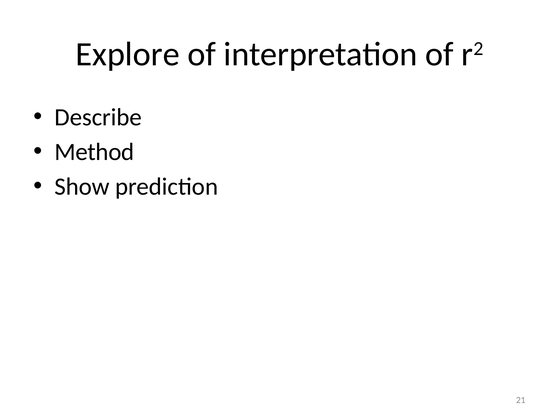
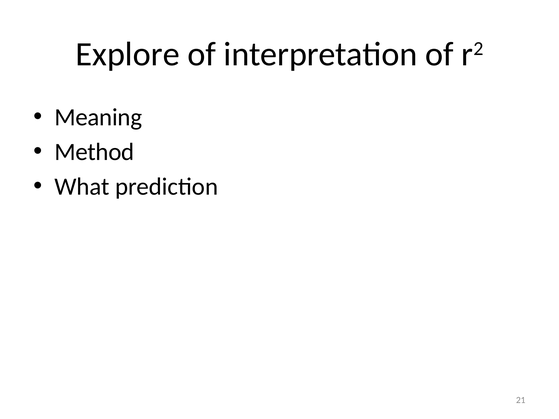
Describe: Describe -> Meaning
Show: Show -> What
